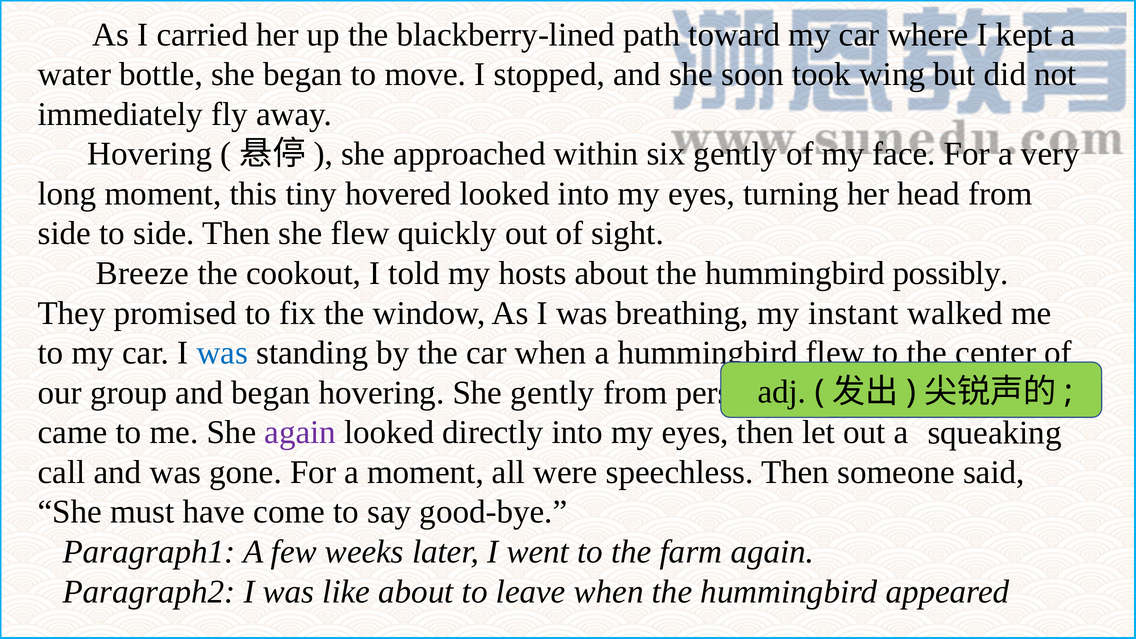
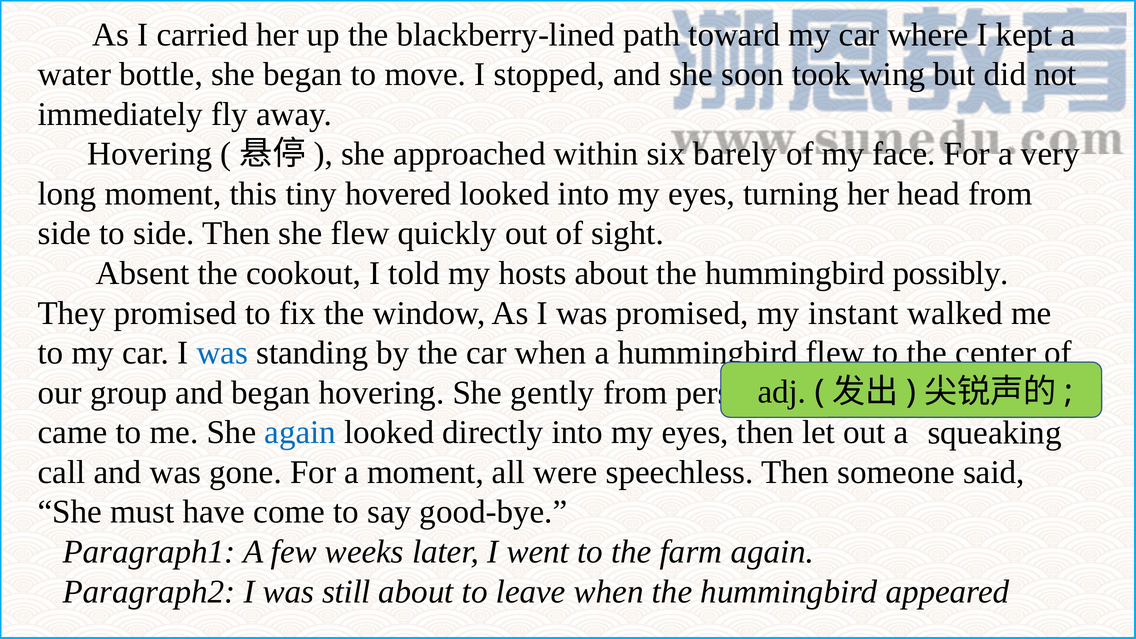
six gently: gently -> barely
Breeze: Breeze -> Absent
was breathing: breathing -> promised
again at (300, 432) colour: purple -> blue
like: like -> still
